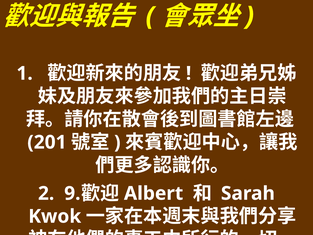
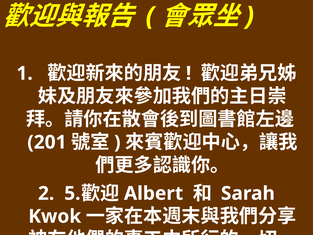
9: 9 -> 5
